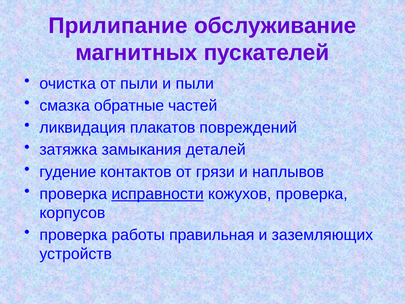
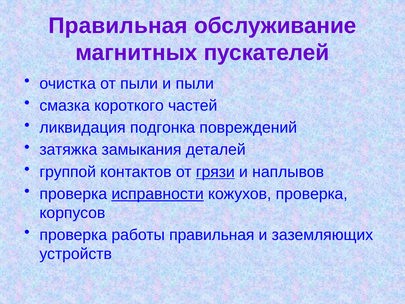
Прилипание at (118, 26): Прилипание -> Правильная
обратные: обратные -> короткого
плакатов: плакатов -> подгонка
гудение: гудение -> группой
грязи underline: none -> present
